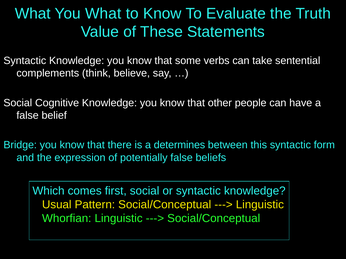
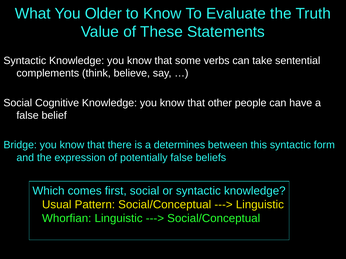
You What: What -> Older
